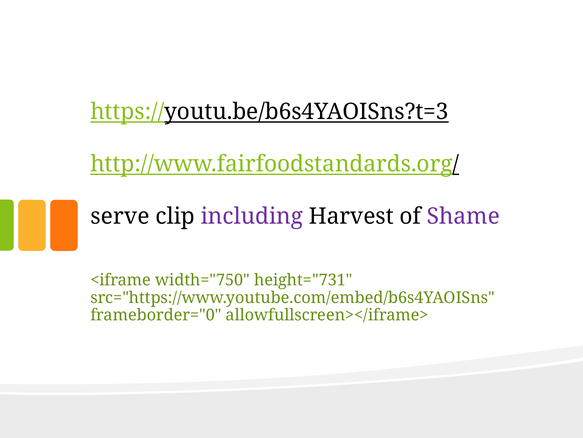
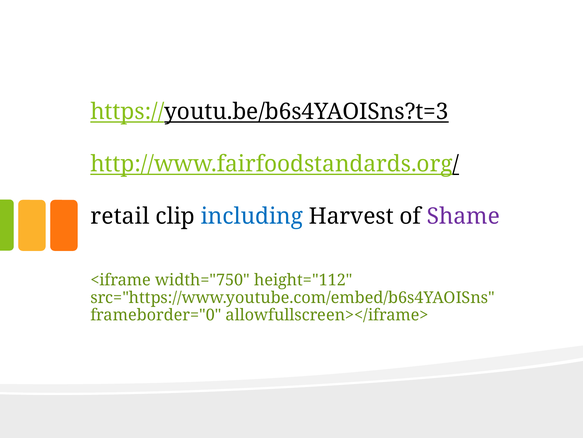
serve: serve -> retail
including colour: purple -> blue
height="731: height="731 -> height="112
